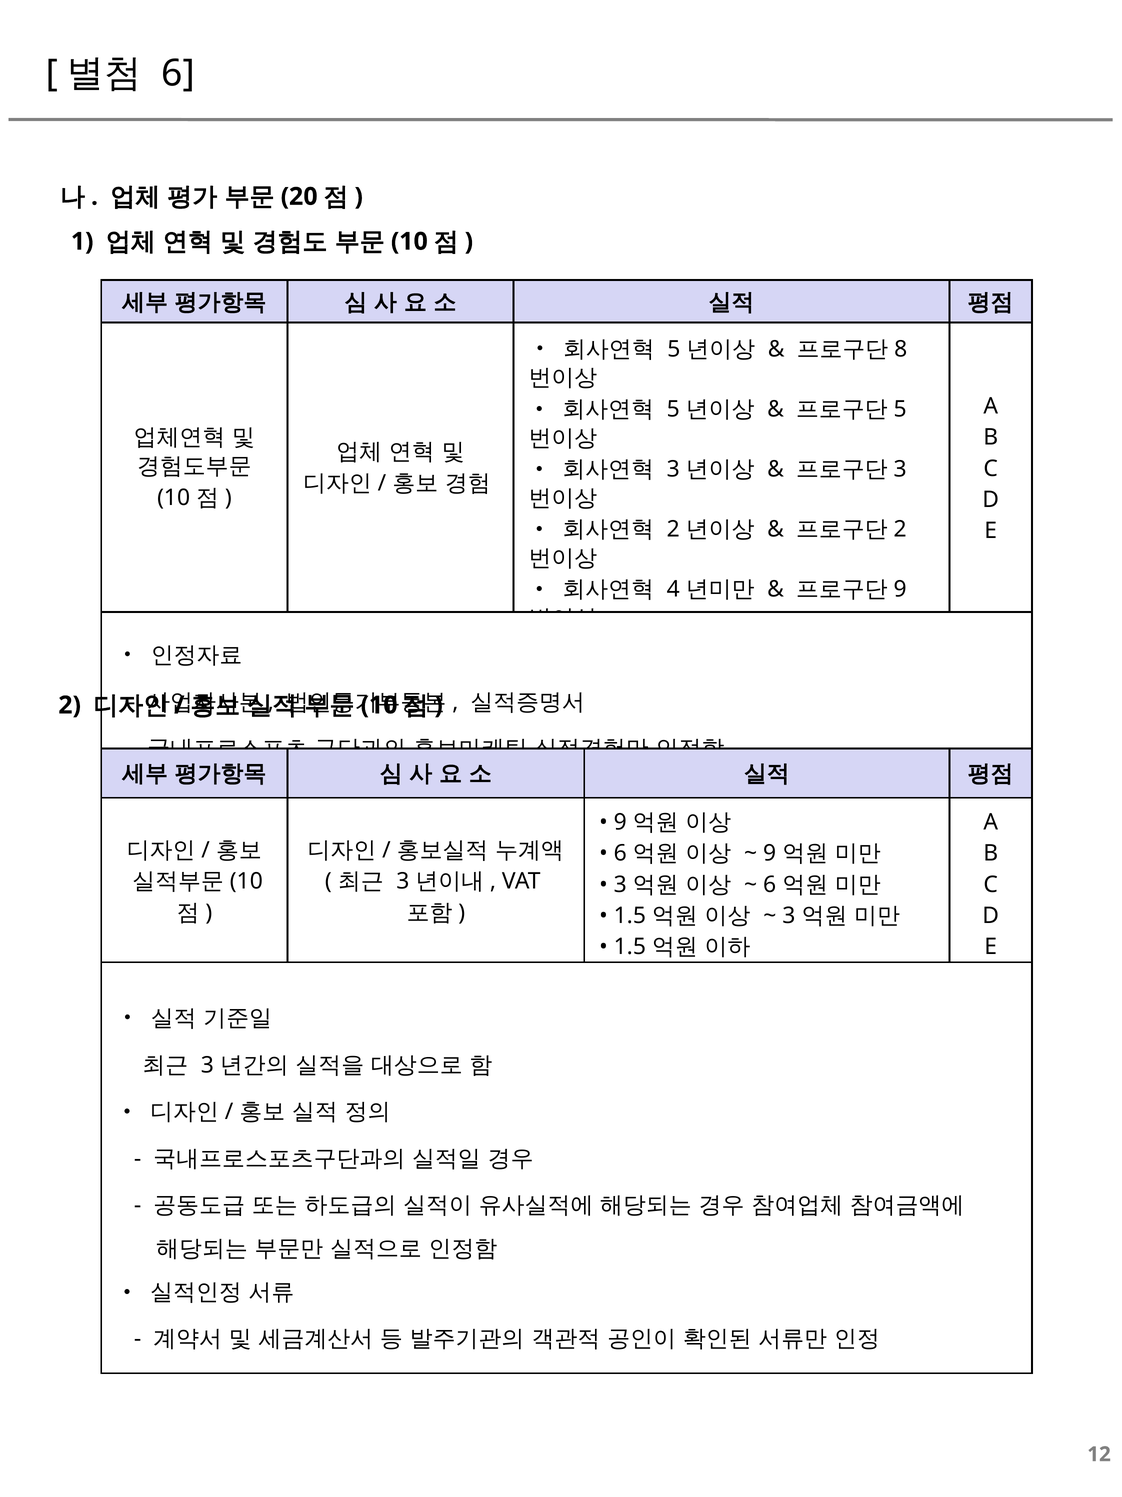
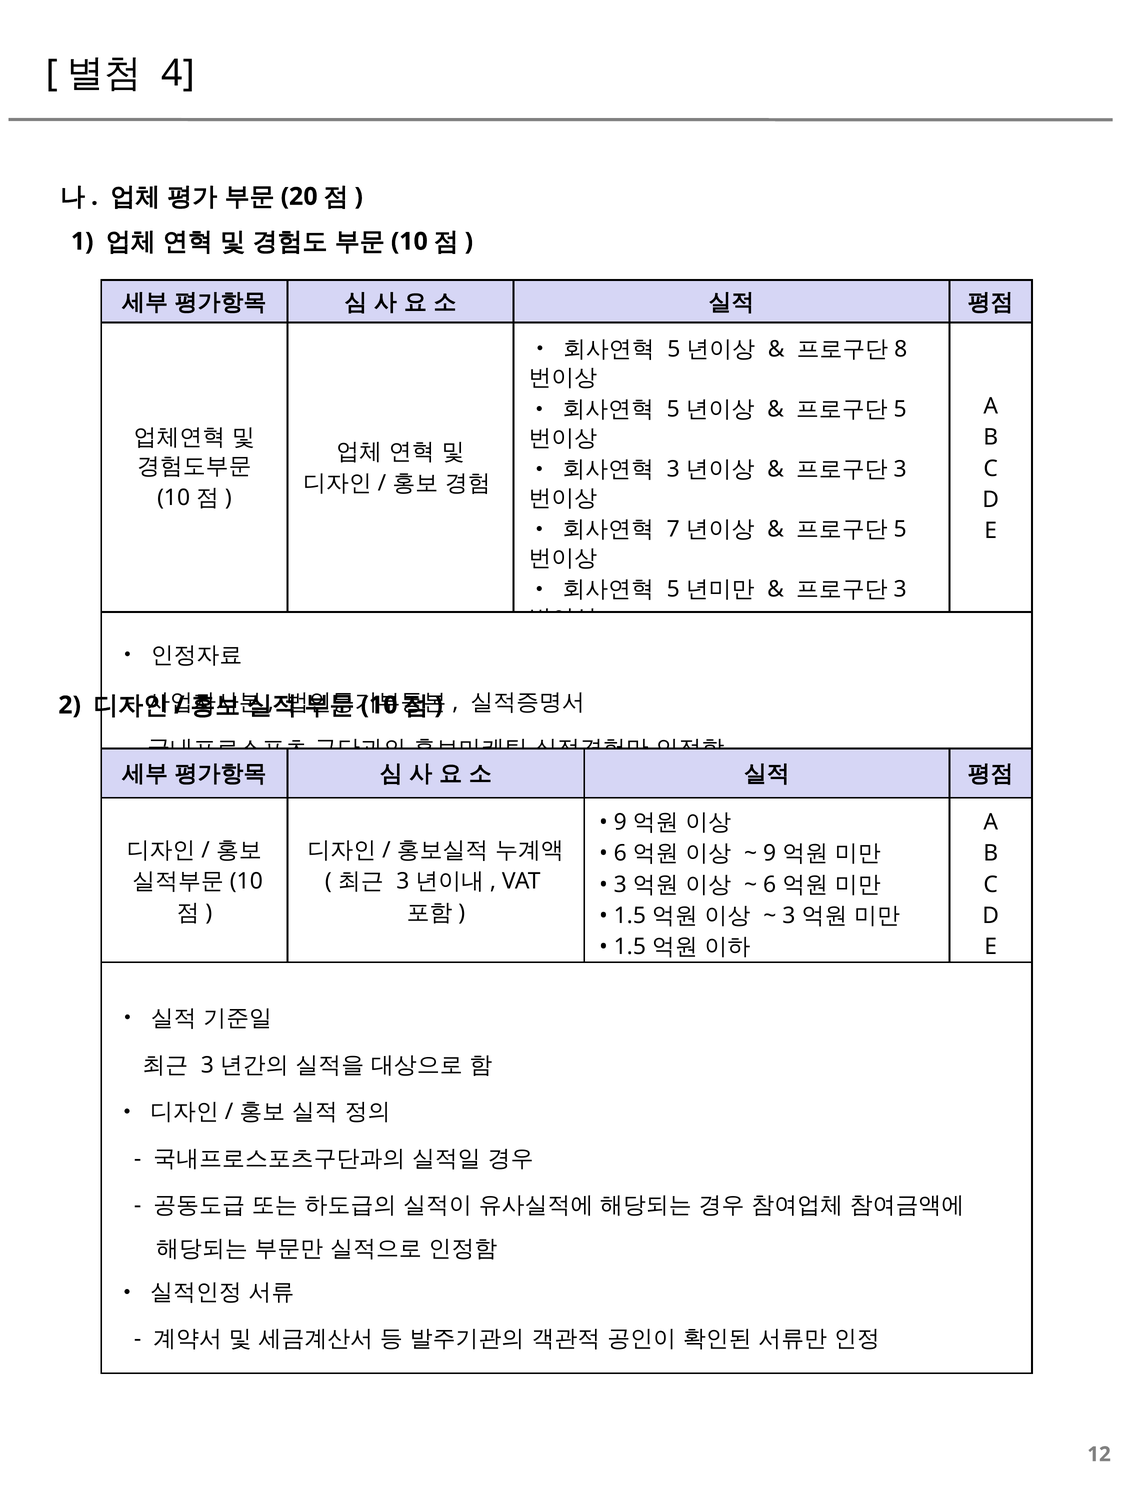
6 at (178, 73): 6 -> 4
2 at (673, 529): 2 -> 7
2 at (900, 529): 2 -> 5
4 at (673, 589): 4 -> 5
9 at (900, 589): 9 -> 3
